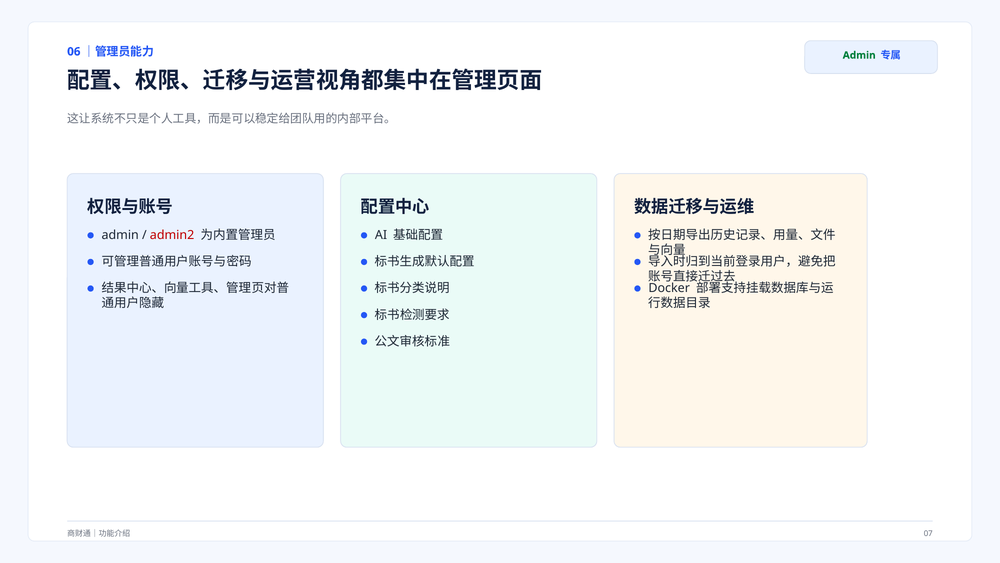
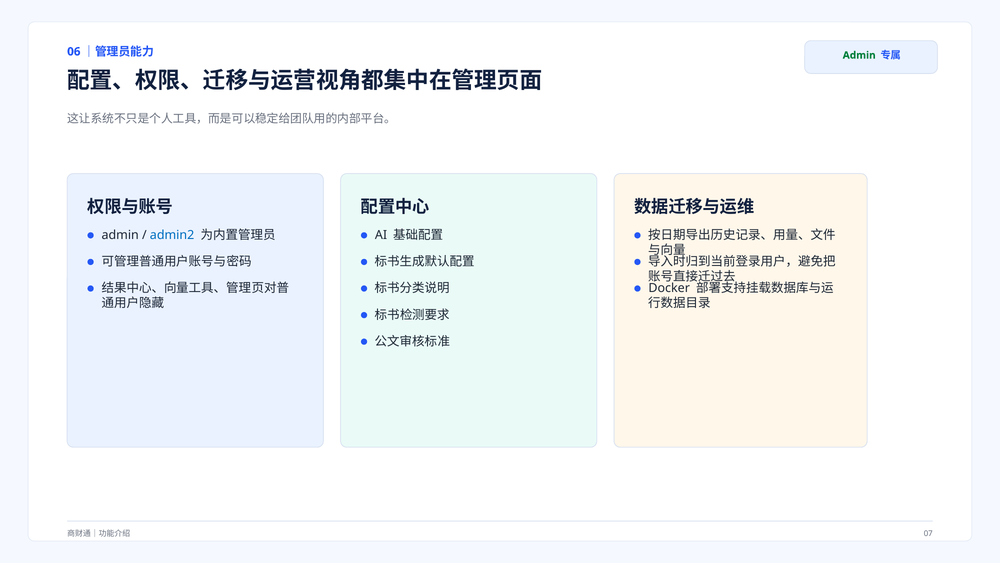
admin2 colour: red -> blue
